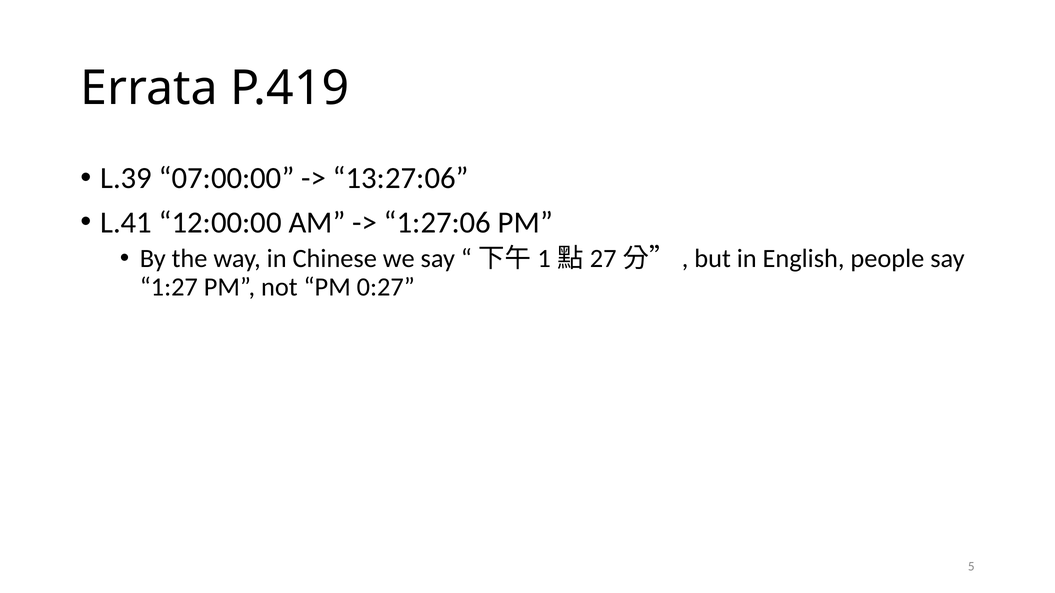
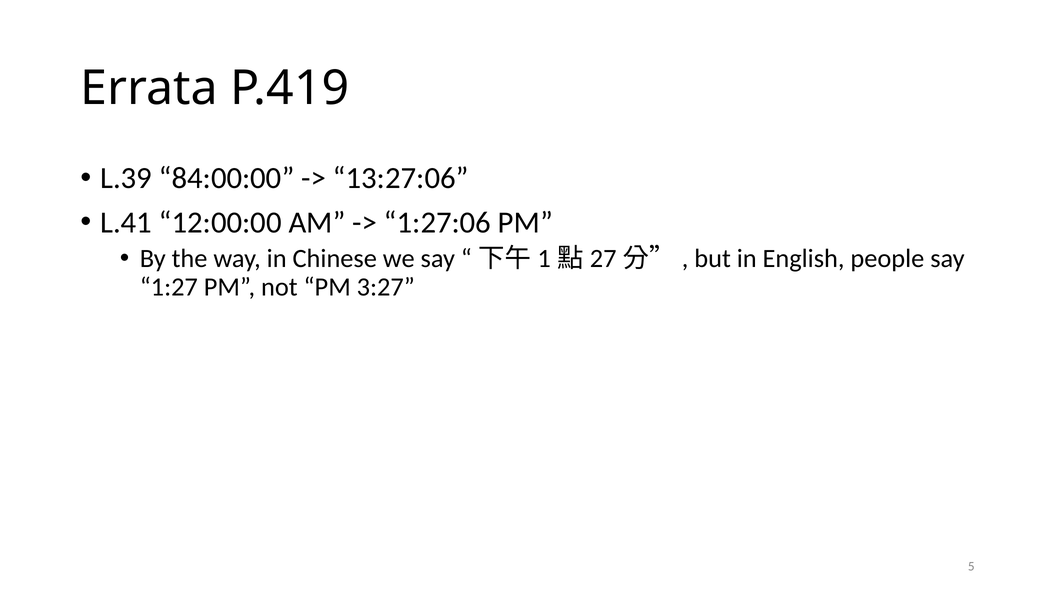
07:00:00: 07:00:00 -> 84:00:00
0:27: 0:27 -> 3:27
